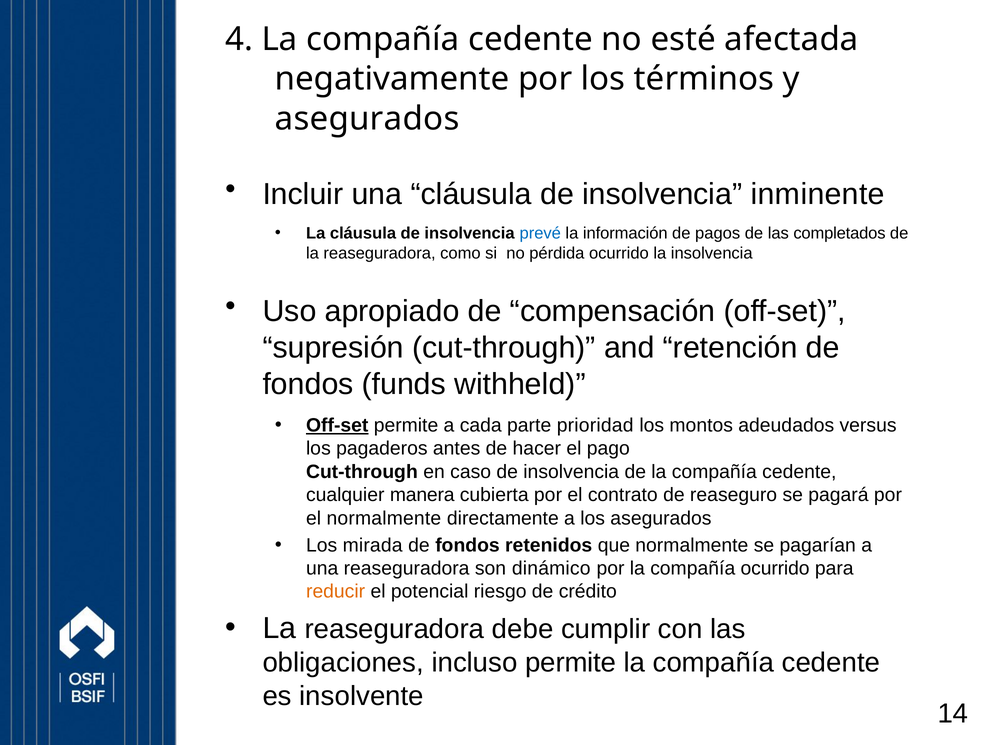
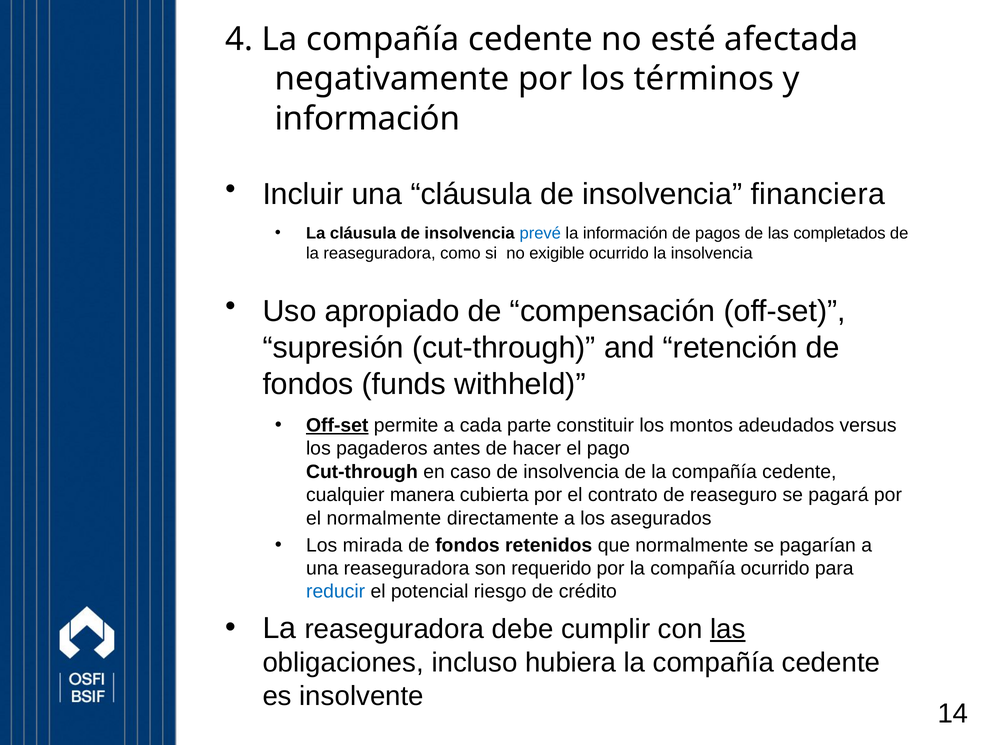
asegurados at (367, 119): asegurados -> información
inminente: inminente -> financiera
pérdida: pérdida -> exigible
prioridad: prioridad -> constituir
dinámico: dinámico -> requerido
reducir colour: orange -> blue
las at (728, 630) underline: none -> present
incluso permite: permite -> hubiera
